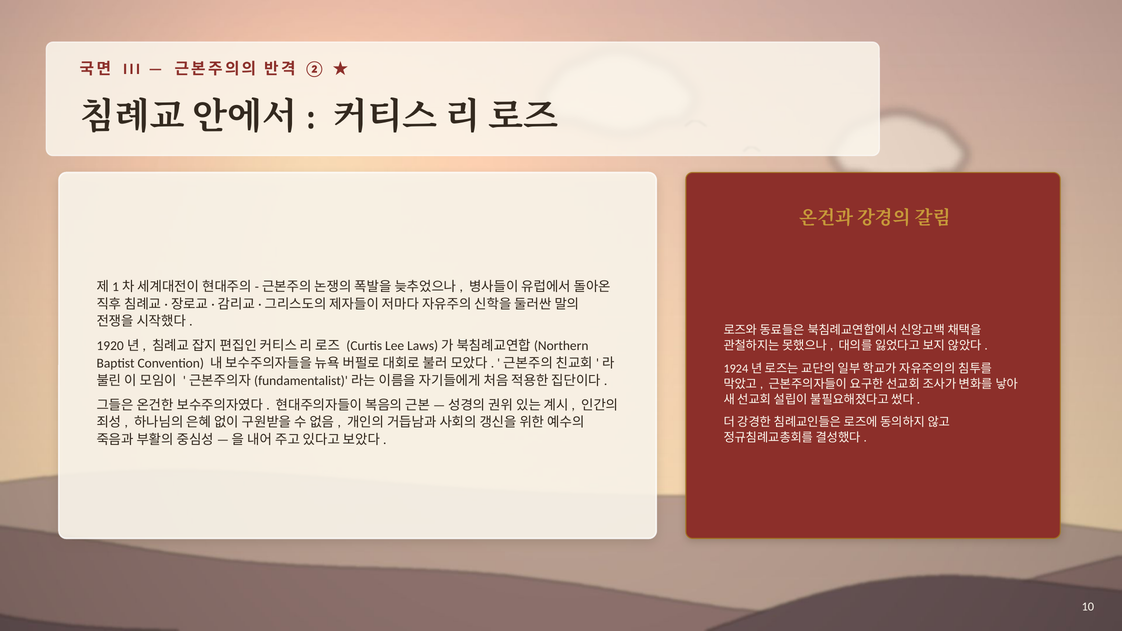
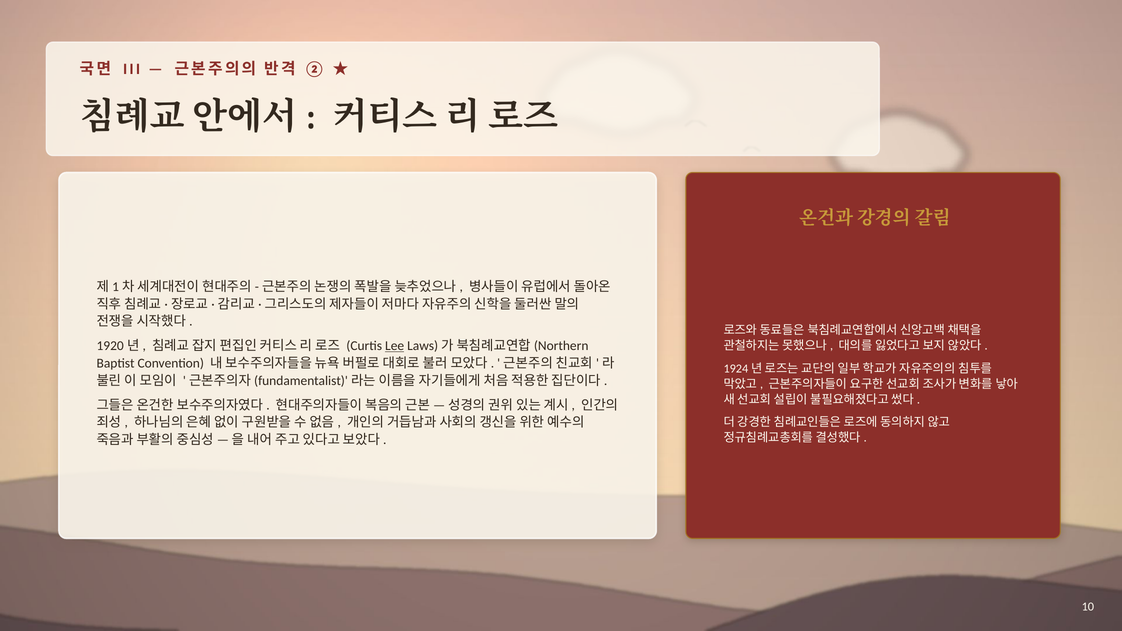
Lee underline: none -> present
